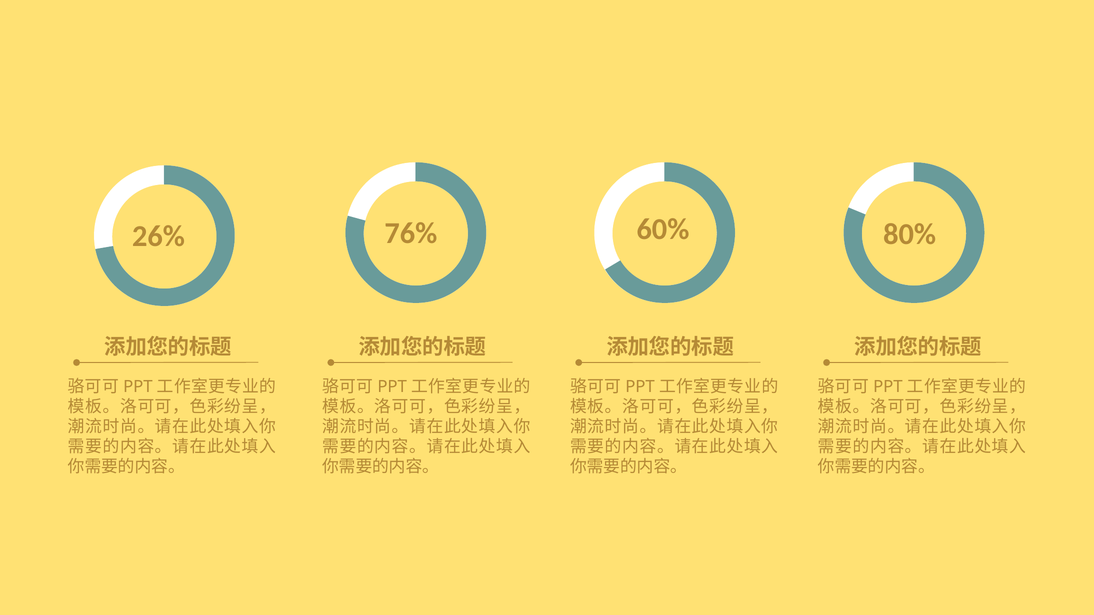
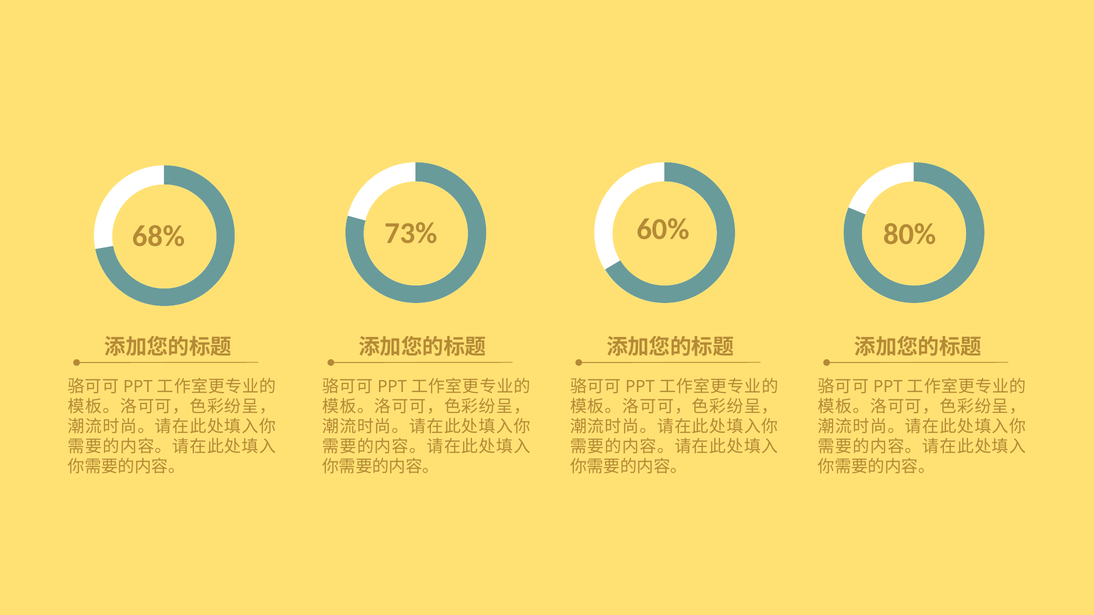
76%: 76% -> 73%
26%: 26% -> 68%
